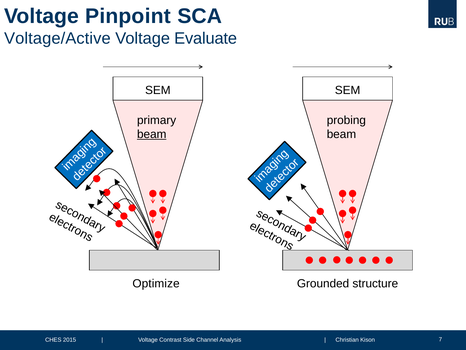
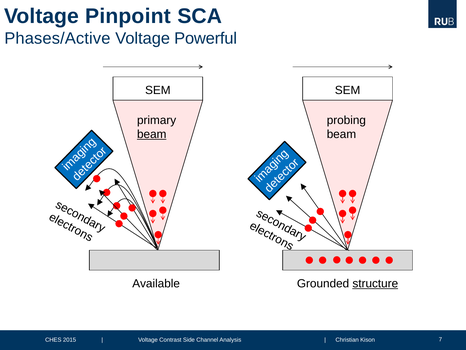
Voltage/Active: Voltage/Active -> Phases/Active
Evaluate: Evaluate -> Powerful
Optimize: Optimize -> Available
structure underline: none -> present
